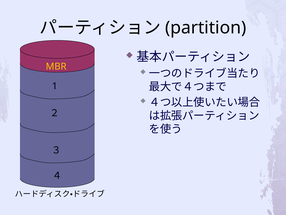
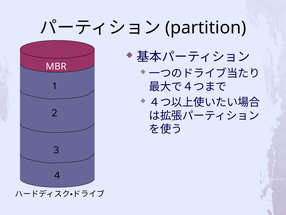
MBR colour: yellow -> white
